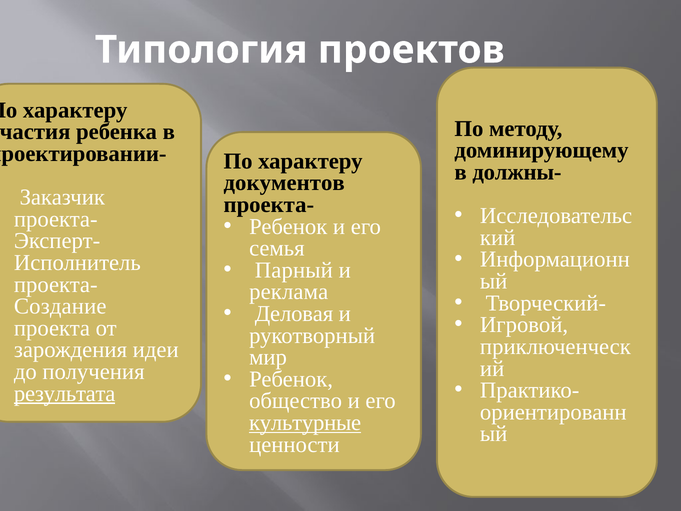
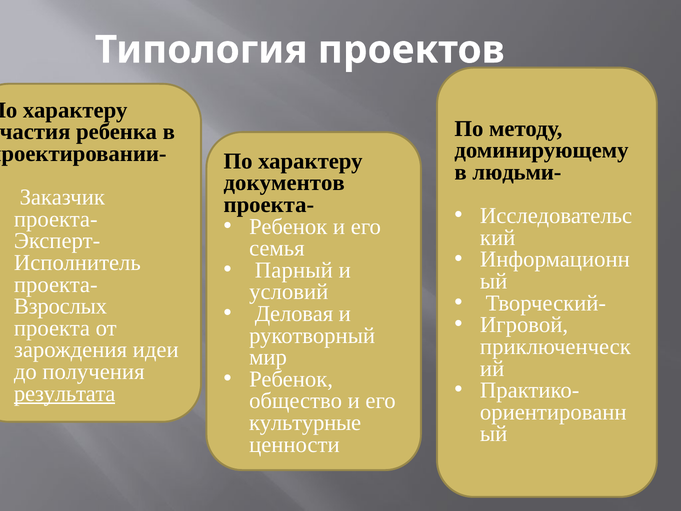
должны-: должны- -> людьми-
реклама: реклама -> условий
Создание: Создание -> Взрослых
культурные underline: present -> none
